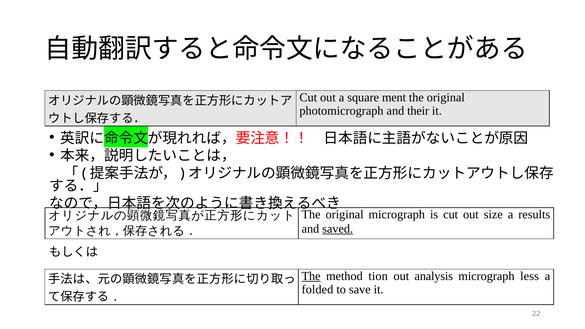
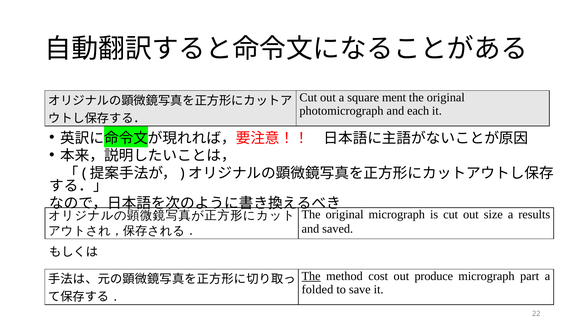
their: their -> each
saved underline: present -> none
tion: tion -> cost
analysis: analysis -> produce
less: less -> part
